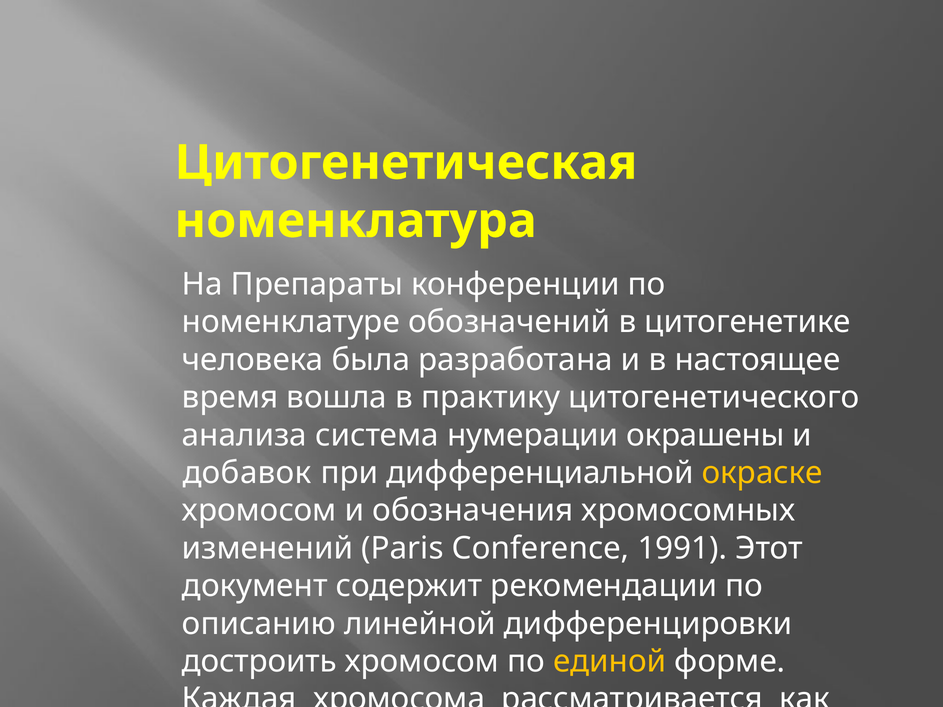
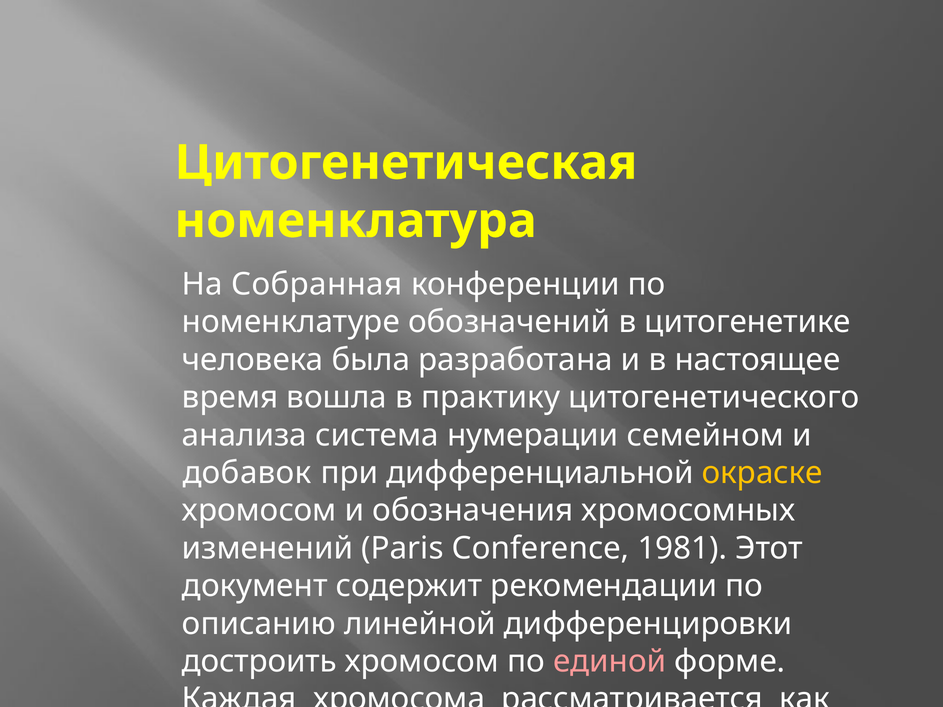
Препараты: Препараты -> Собранная
окрашены: окрашены -> семейном
1991: 1991 -> 1981
единой colour: yellow -> pink
